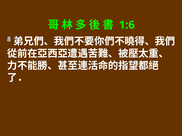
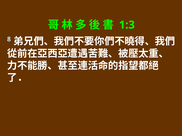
1:6: 1:6 -> 1:3
